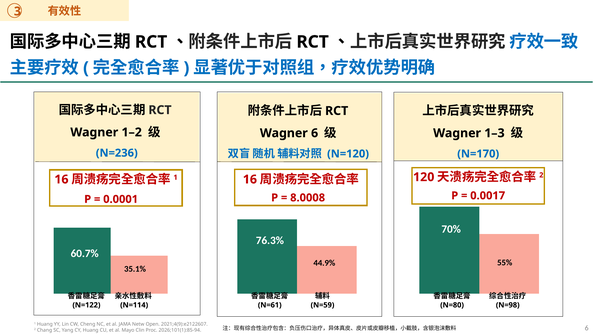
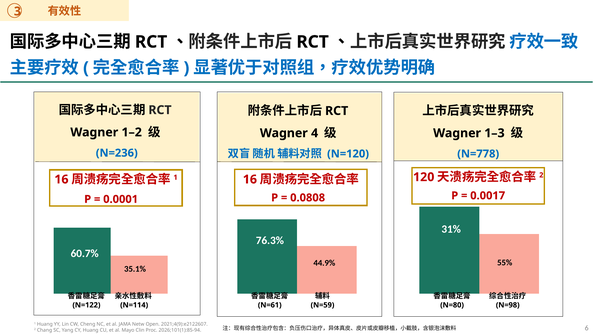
Wagner 6: 6 -> 4
N=170: N=170 -> N=778
8.0008: 8.0008 -> 0.0808
70%: 70% -> 31%
